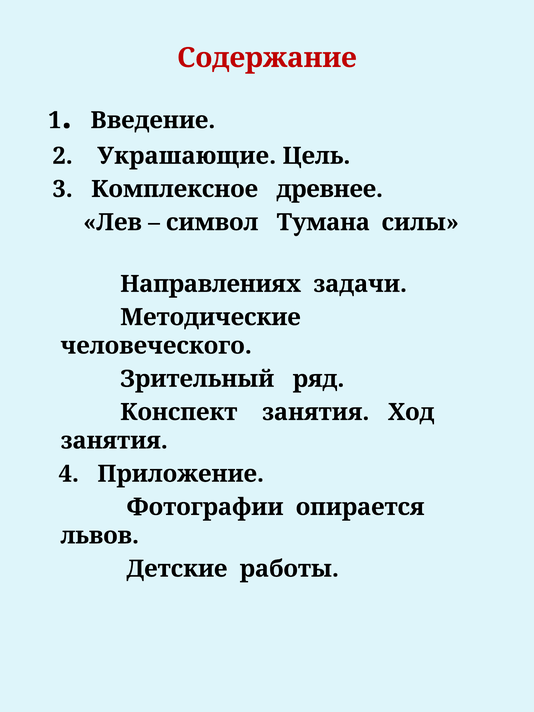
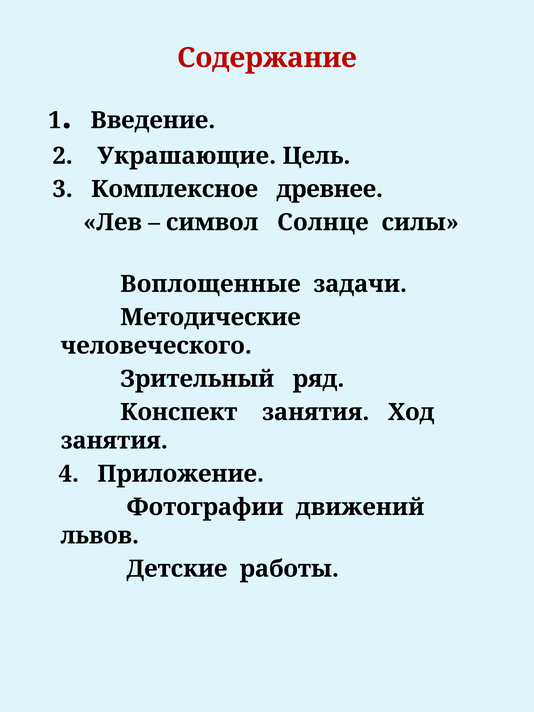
Тумана: Тумана -> Солнце
Направлениях: Направлениях -> Воплощенные
опирается: опирается -> движений
